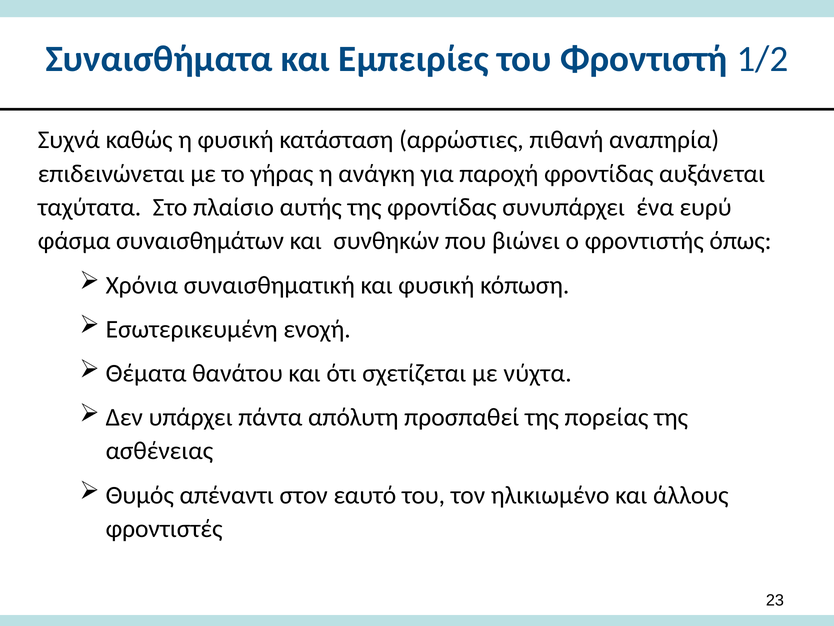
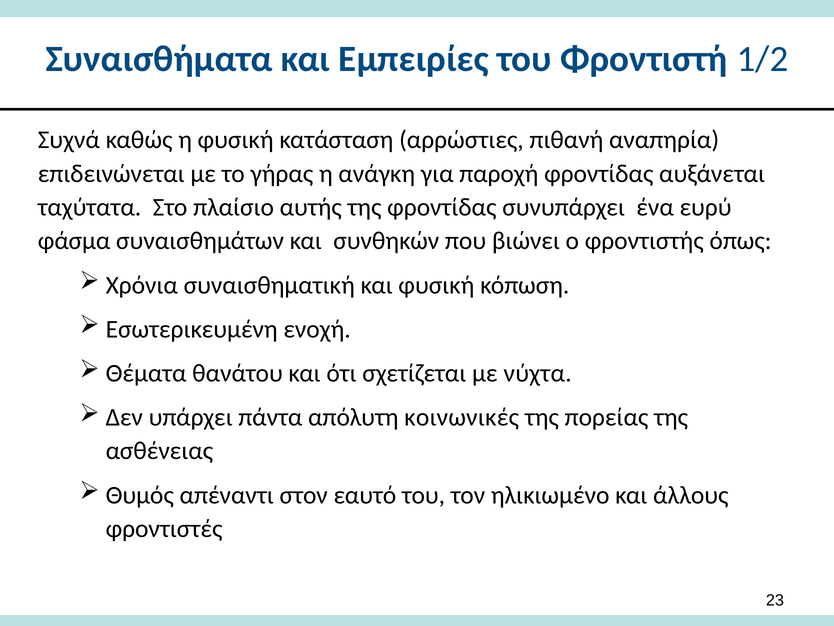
προσπαθεί: προσπαθεί -> κοινωνικές
